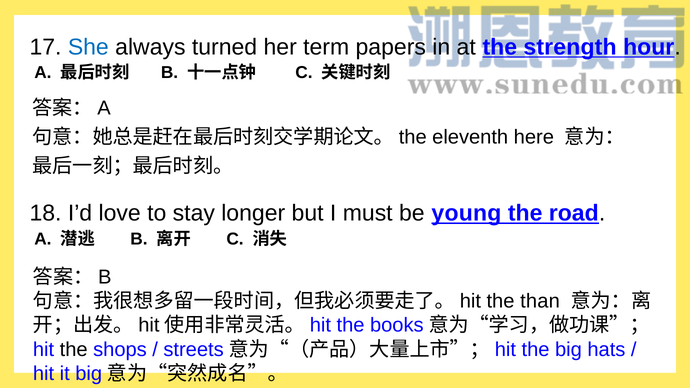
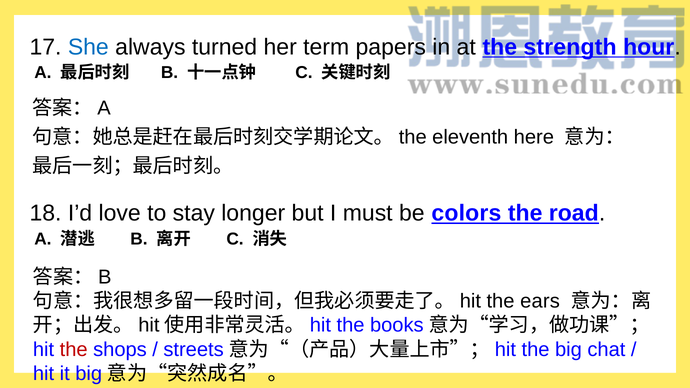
young: young -> colors
than: than -> ears
the at (74, 350) colour: black -> red
hats: hats -> chat
